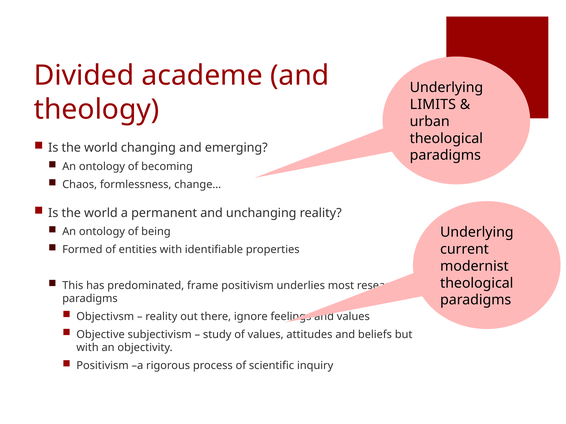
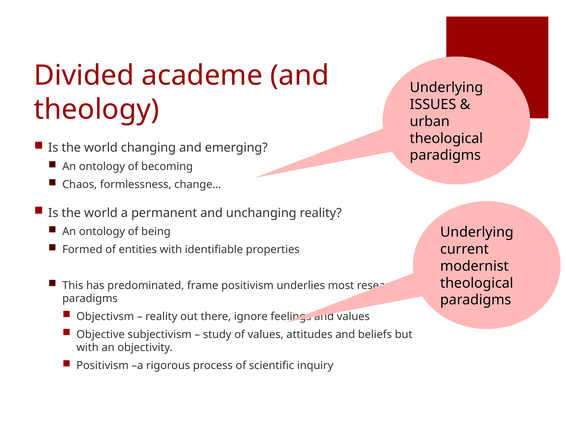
LIMITS: LIMITS -> ISSUES
